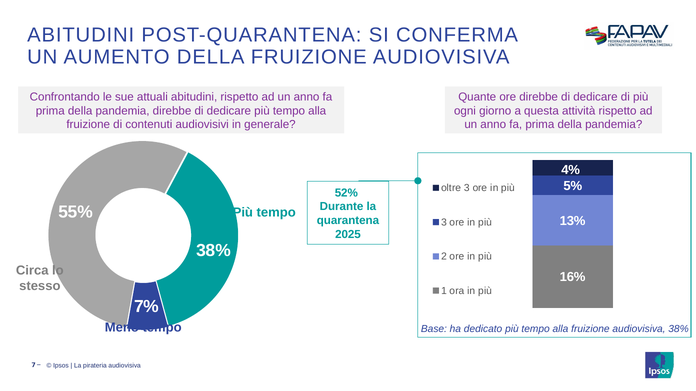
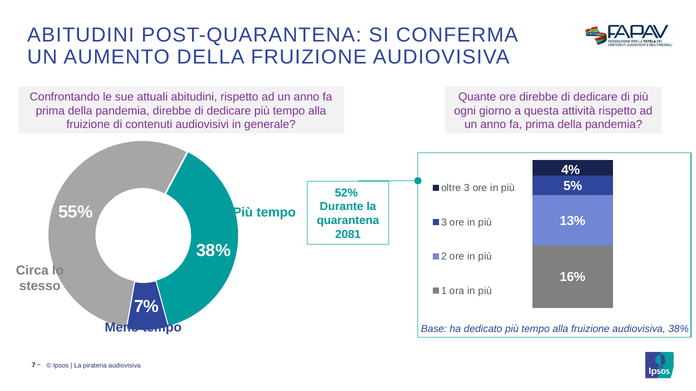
2025: 2025 -> 2081
